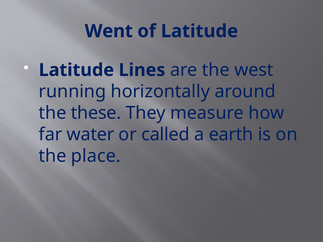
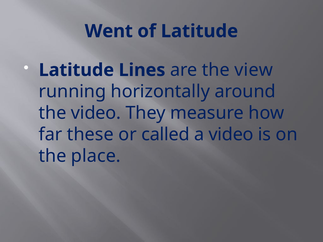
west: west -> view
the these: these -> video
water: water -> these
a earth: earth -> video
